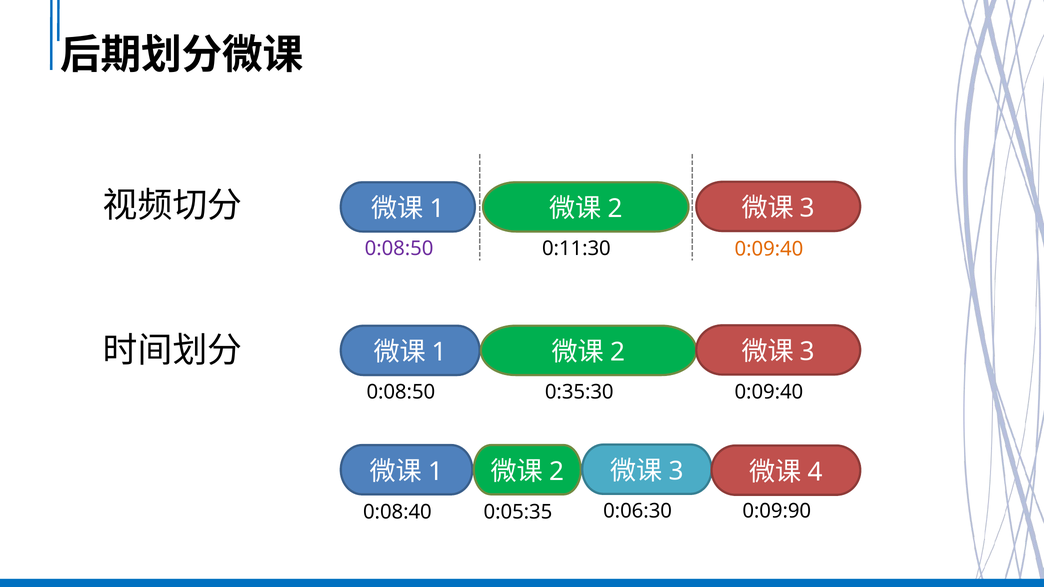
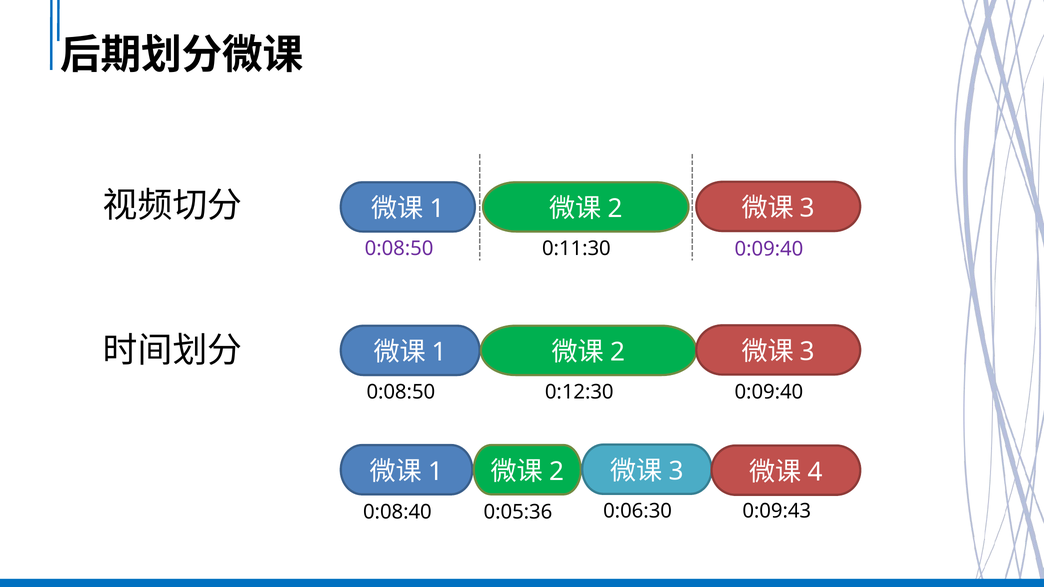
0:09:40 at (769, 249) colour: orange -> purple
0:35:30: 0:35:30 -> 0:12:30
0:05:35: 0:05:35 -> 0:05:36
0:09:90: 0:09:90 -> 0:09:43
